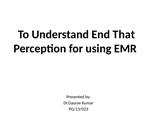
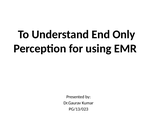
That: That -> Only
